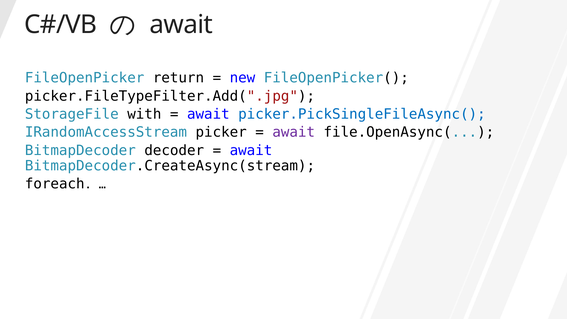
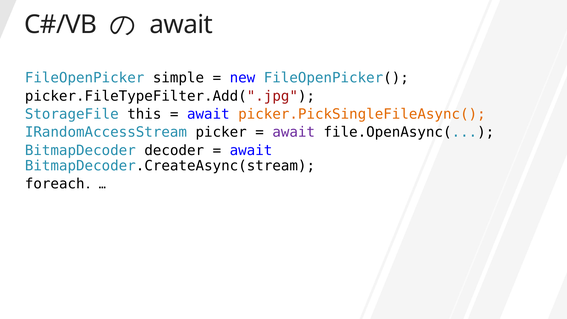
return: return -> simple
with: with -> this
picker.PickSingleFileAsync( colour: blue -> orange
